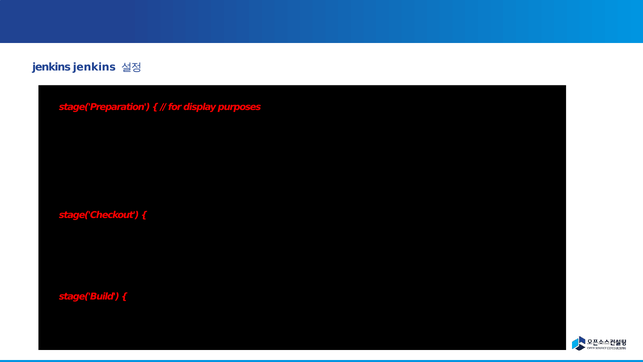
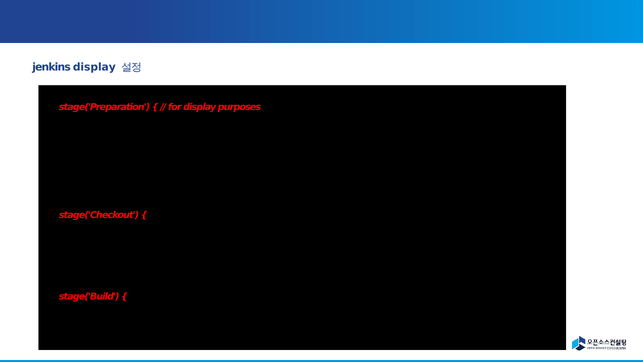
jenkins jenkins: jenkins -> display
